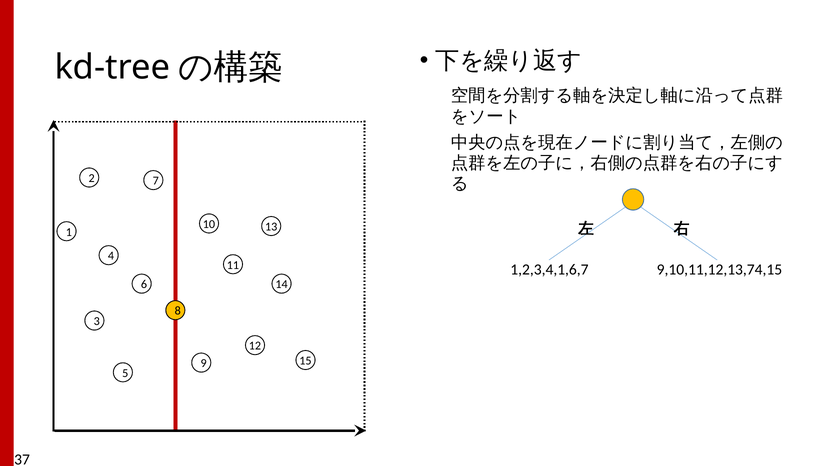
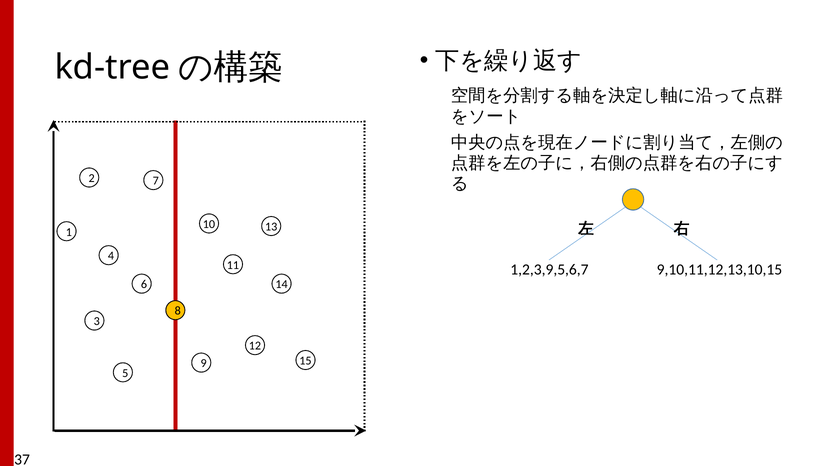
1,2,3,4,1,6,7: 1,2,3,4,1,6,7 -> 1,2,3,9,5,6,7
9,10,11,12,13,74,15: 9,10,11,12,13,74,15 -> 9,10,11,12,13,10,15
